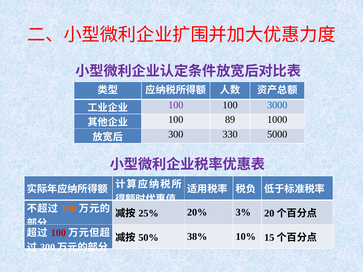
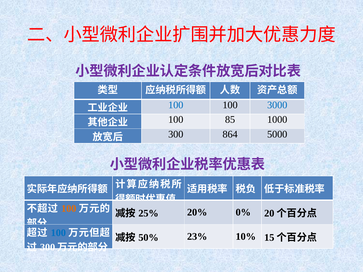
100 at (176, 105) colour: purple -> blue
89: 89 -> 85
330: 330 -> 864
3%: 3% -> 0%
100 at (58, 233) colour: red -> blue
38%: 38% -> 23%
